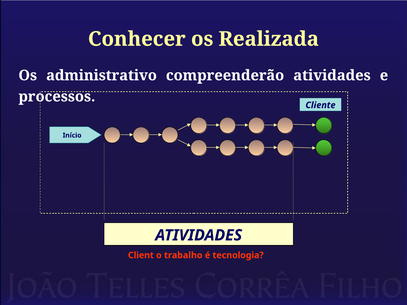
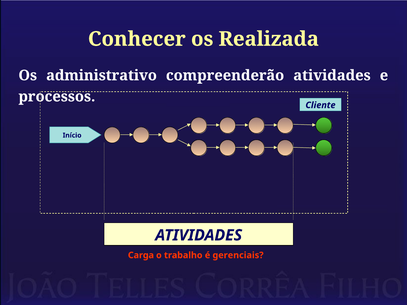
Client: Client -> Carga
tecnologia: tecnologia -> gerenciais
